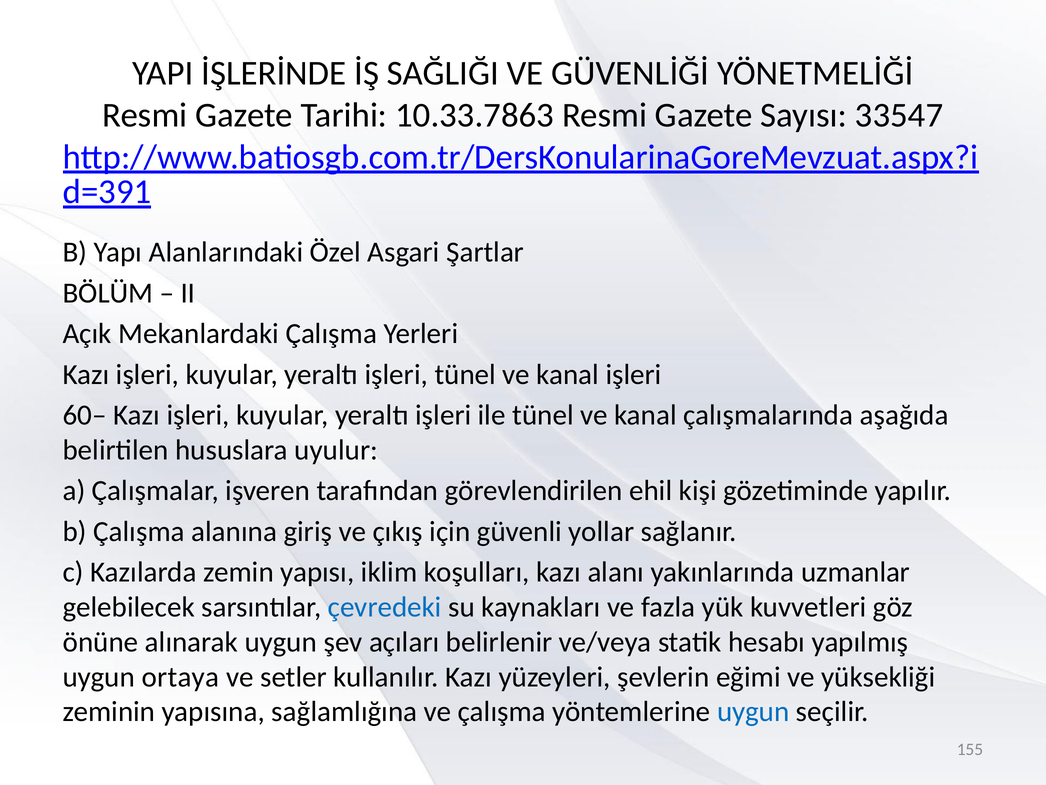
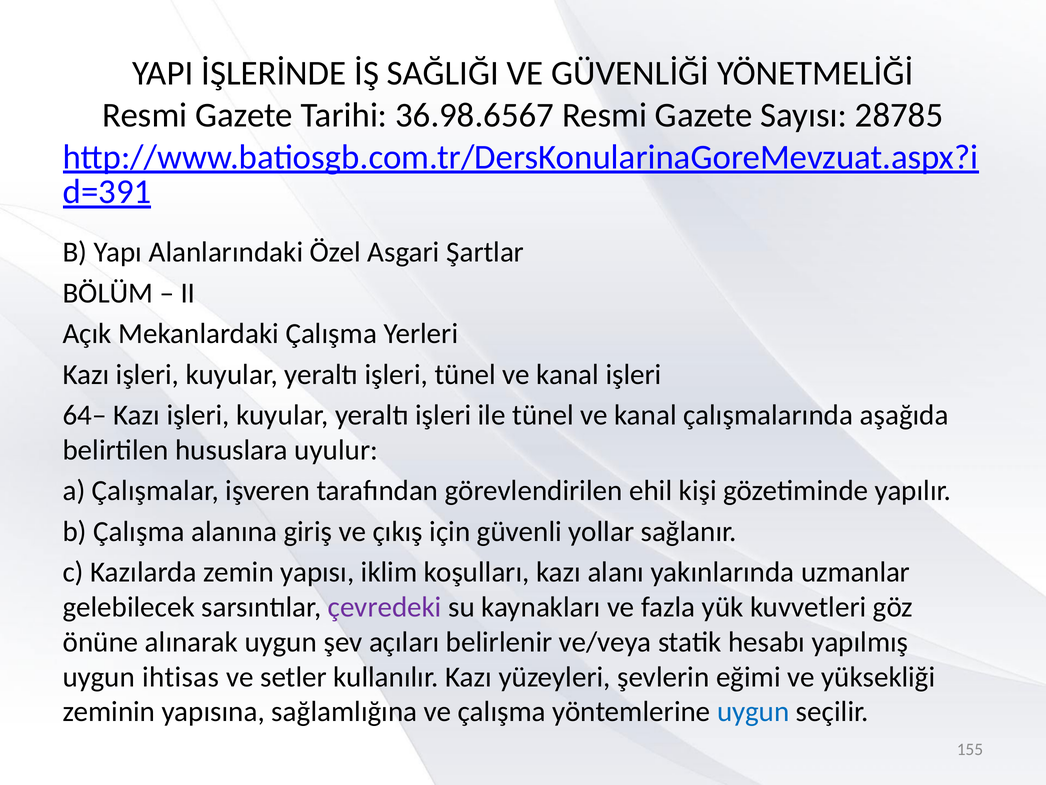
10.33.7863: 10.33.7863 -> 36.98.6567
33547: 33547 -> 28785
60–: 60– -> 64–
çevredeki colour: blue -> purple
ortaya: ortaya -> ihtisas
